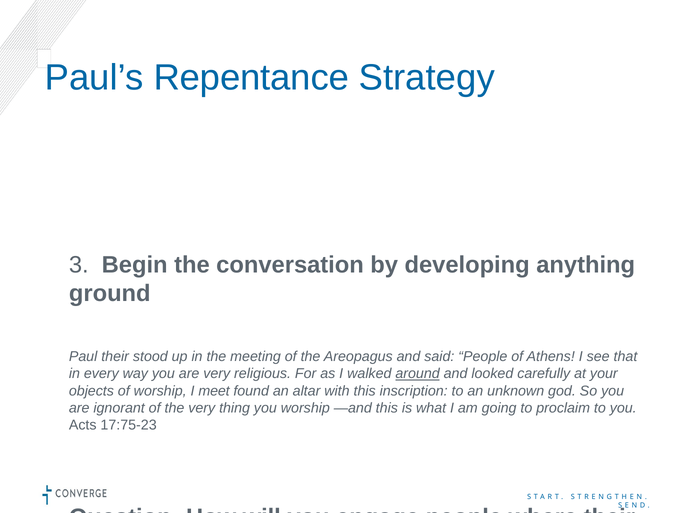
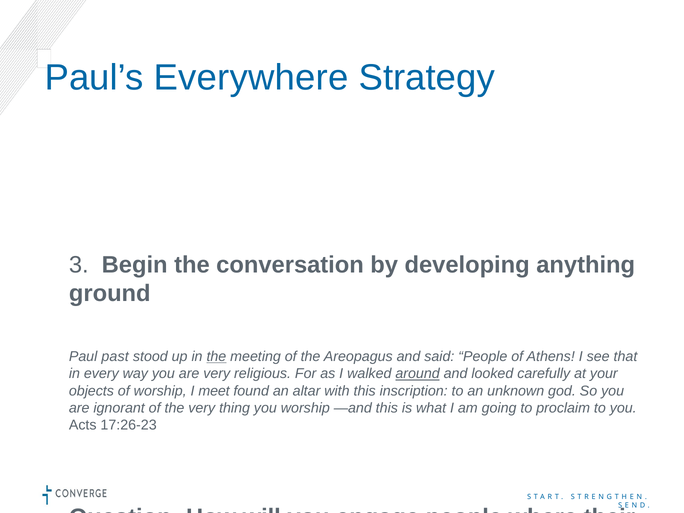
Repentance: Repentance -> Everywhere
Paul their: their -> past
the at (216, 357) underline: none -> present
17:75-23: 17:75-23 -> 17:26-23
